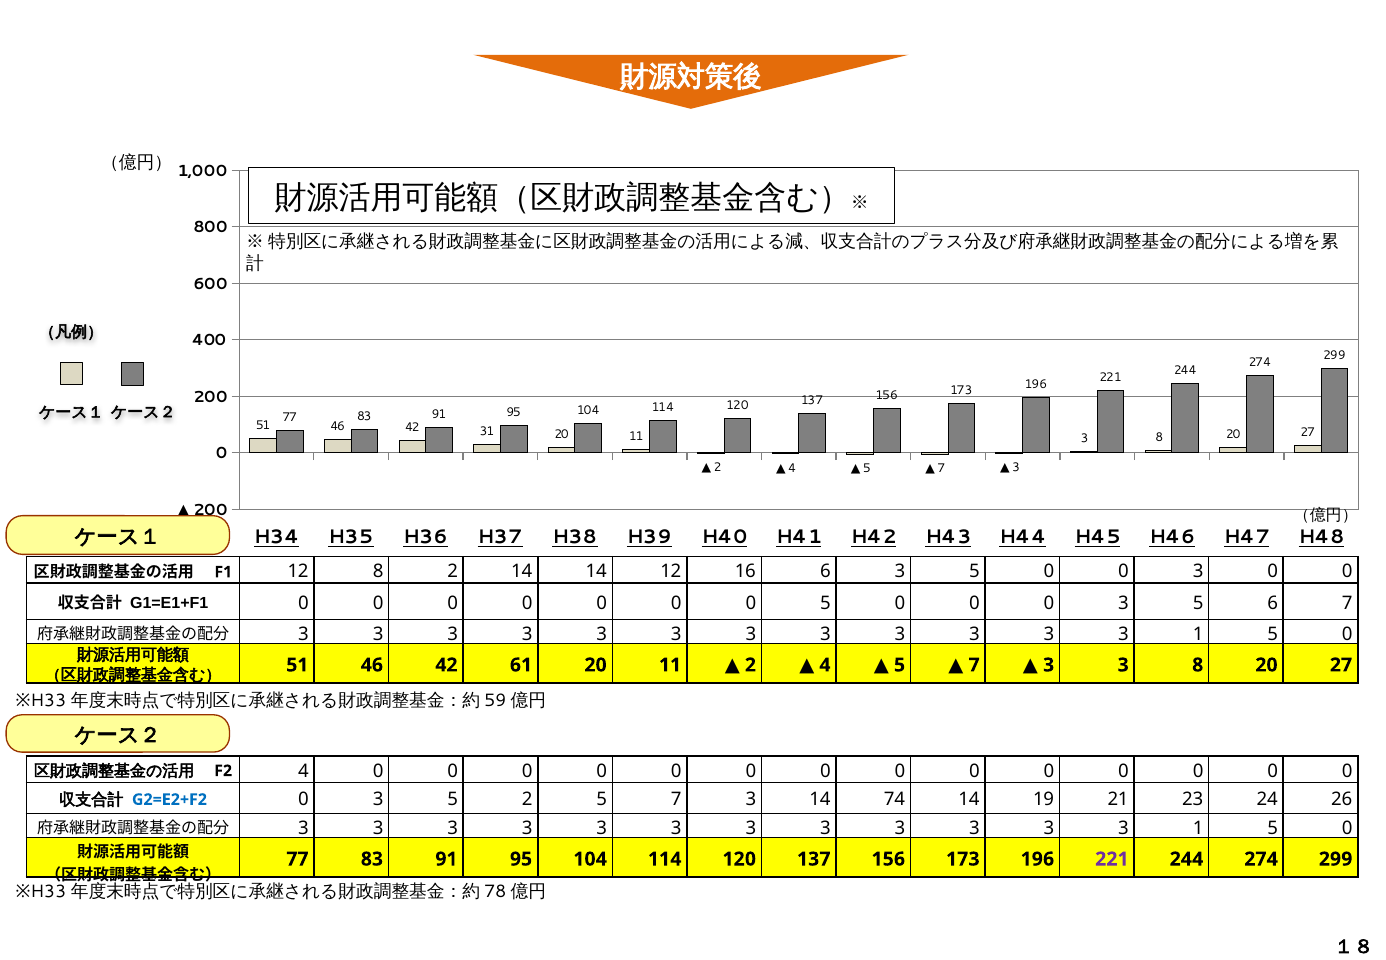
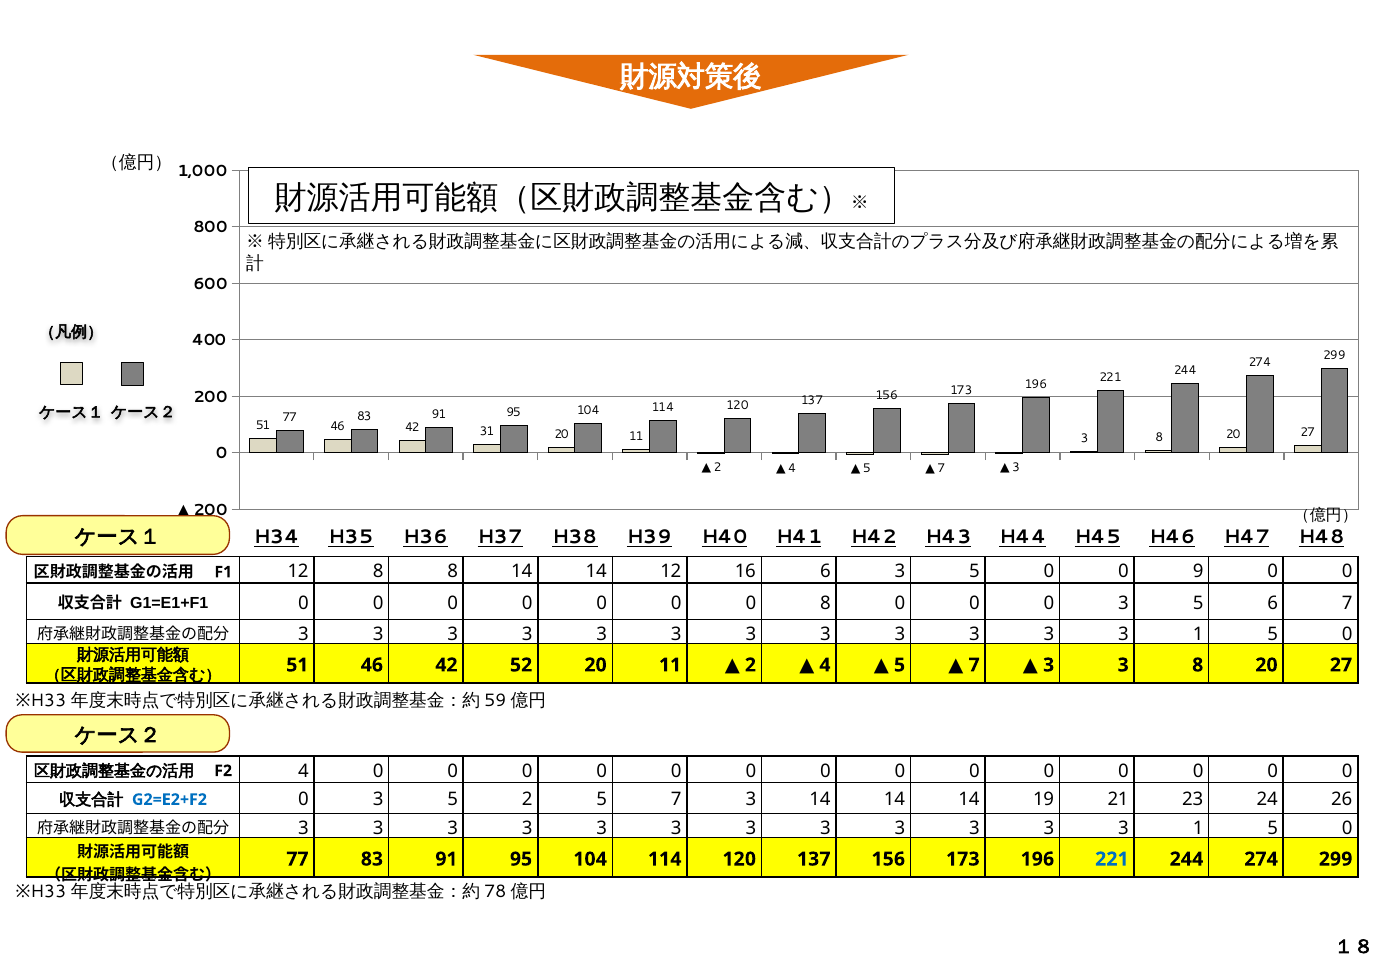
8 2: 2 -> 8
5 0 0 3: 3 -> 9
0 5: 5 -> 8
61: 61 -> 52
3 14 74: 74 -> 14
221 at (1112, 859) colour: purple -> blue
